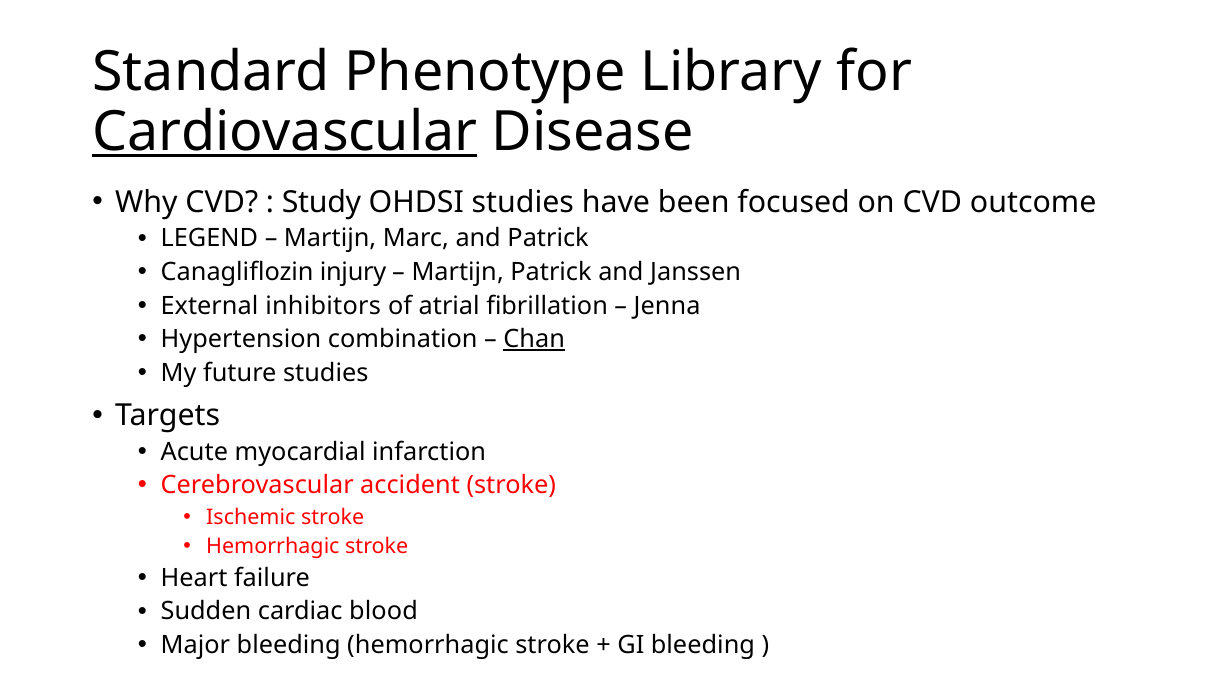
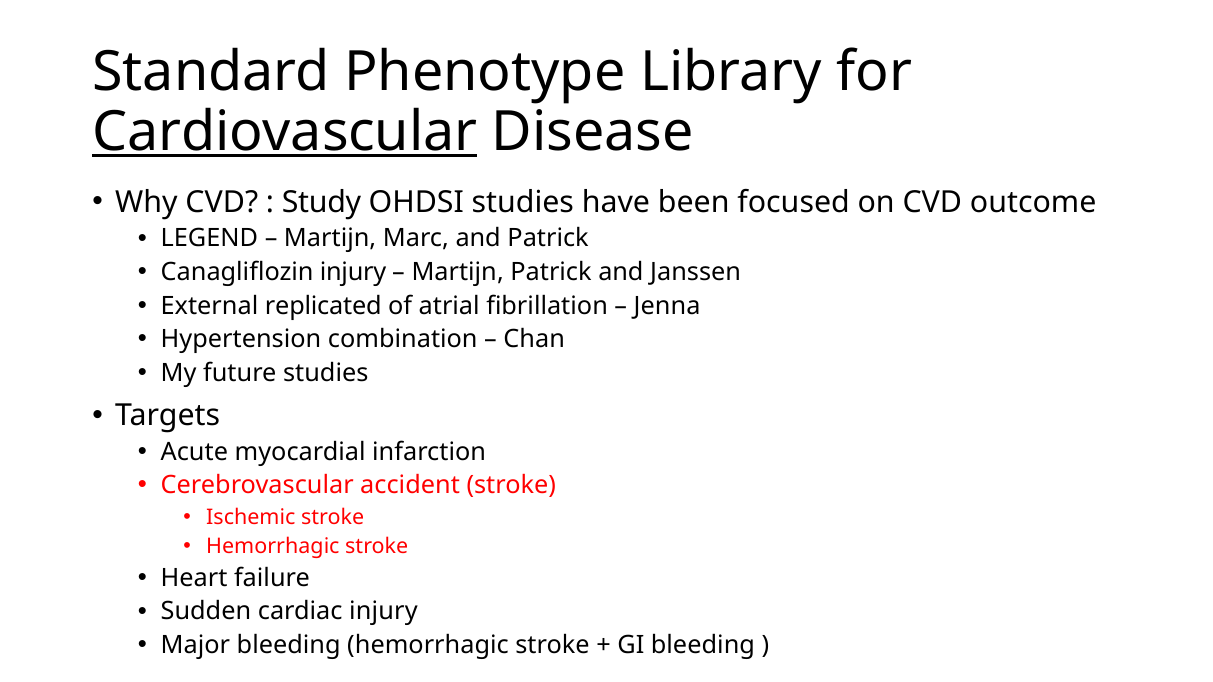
inhibitors: inhibitors -> replicated
Chan underline: present -> none
cardiac blood: blood -> injury
